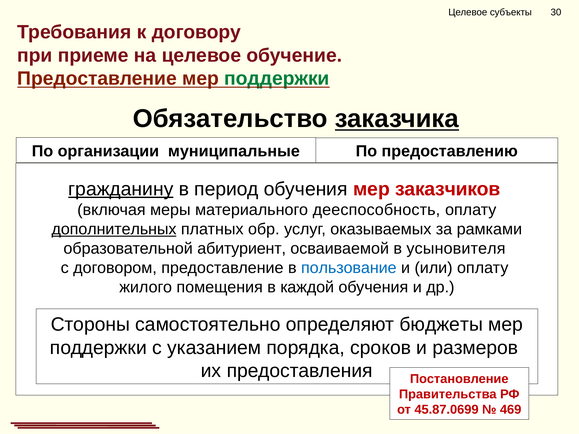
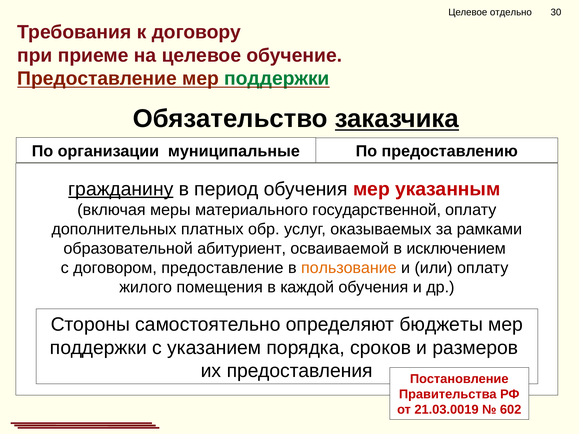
субъекты: субъекты -> отдельно
заказчиков: заказчиков -> указанным
дееспособность: дееспособность -> государственной
дополнительных underline: present -> none
усыновителя: усыновителя -> исключением
пользование colour: blue -> orange
45.87.0699: 45.87.0699 -> 21.03.0019
469: 469 -> 602
